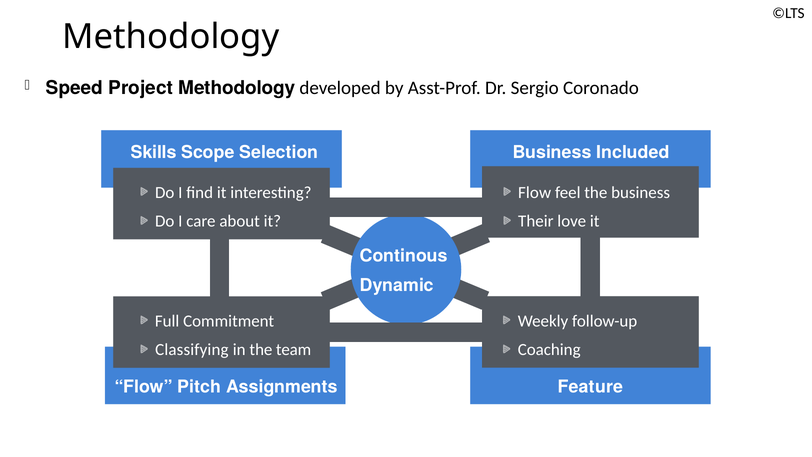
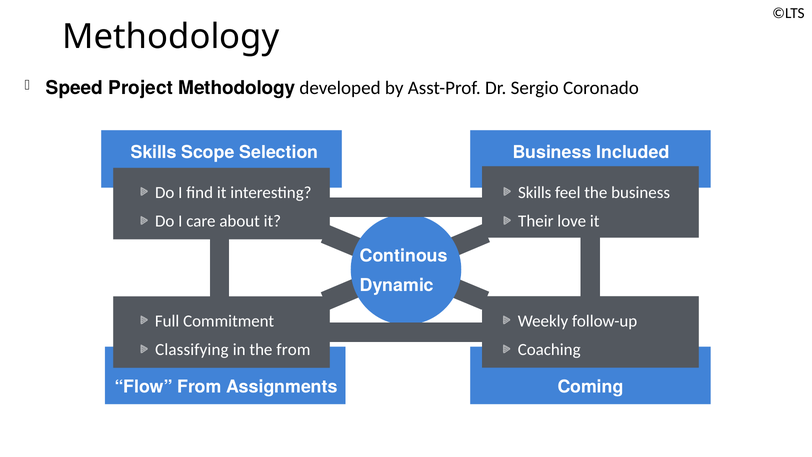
Flow at (535, 192): Flow -> Skills
the team: team -> from
Flow Pitch: Pitch -> From
Feature: Feature -> Coming
